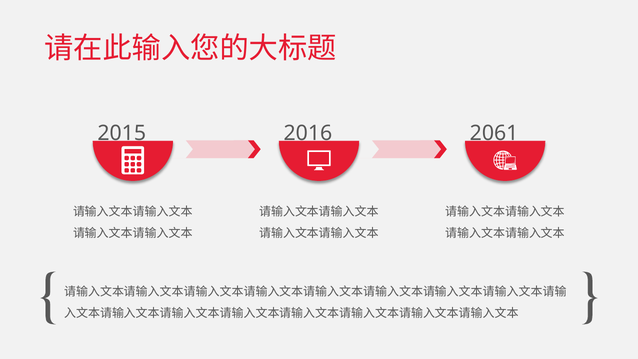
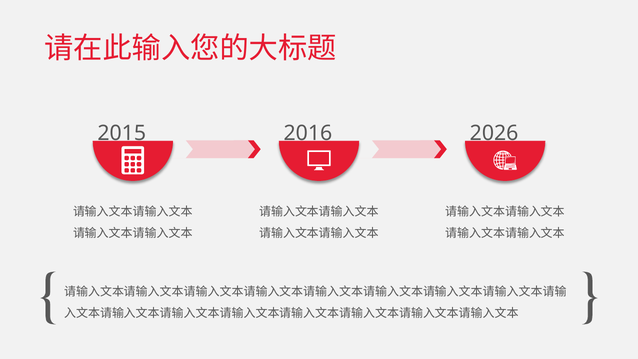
2061: 2061 -> 2026
